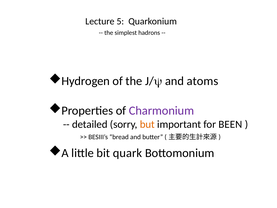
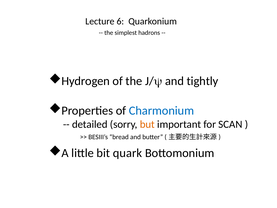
5: 5 -> 6
atoms: atoms -> tightly
Charmonium colour: purple -> blue
BEEN: BEEN -> SCAN
